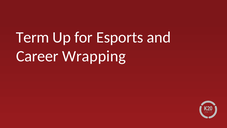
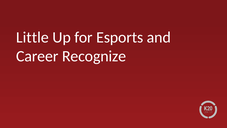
Term: Term -> Little
Wrapping: Wrapping -> Recognize
